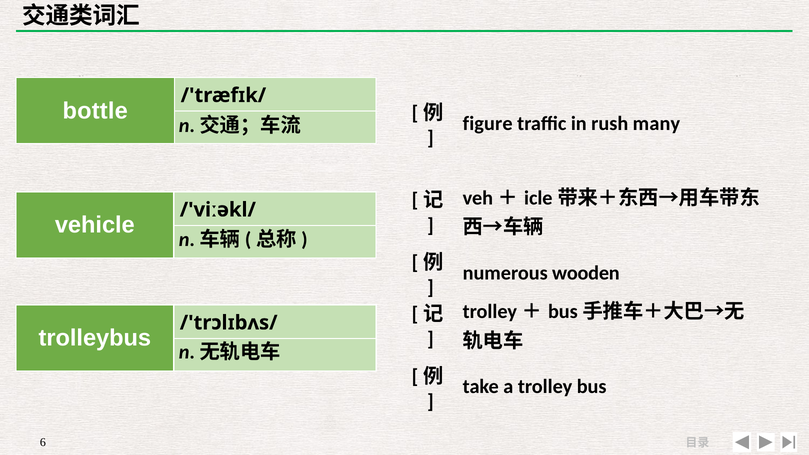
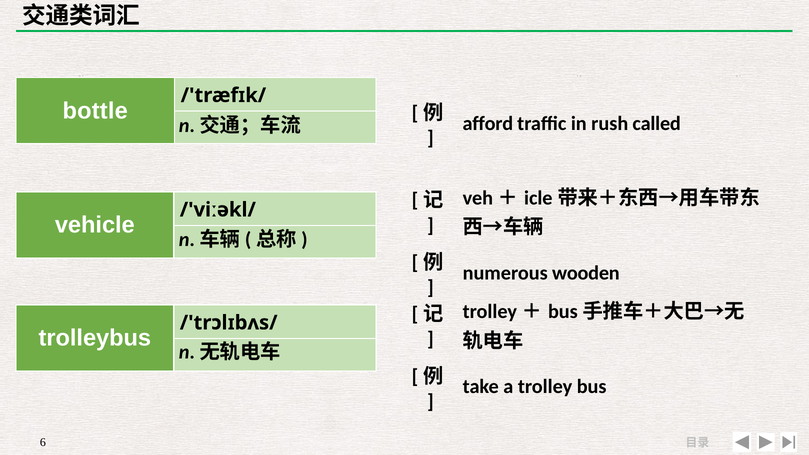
figure: figure -> afford
many: many -> called
